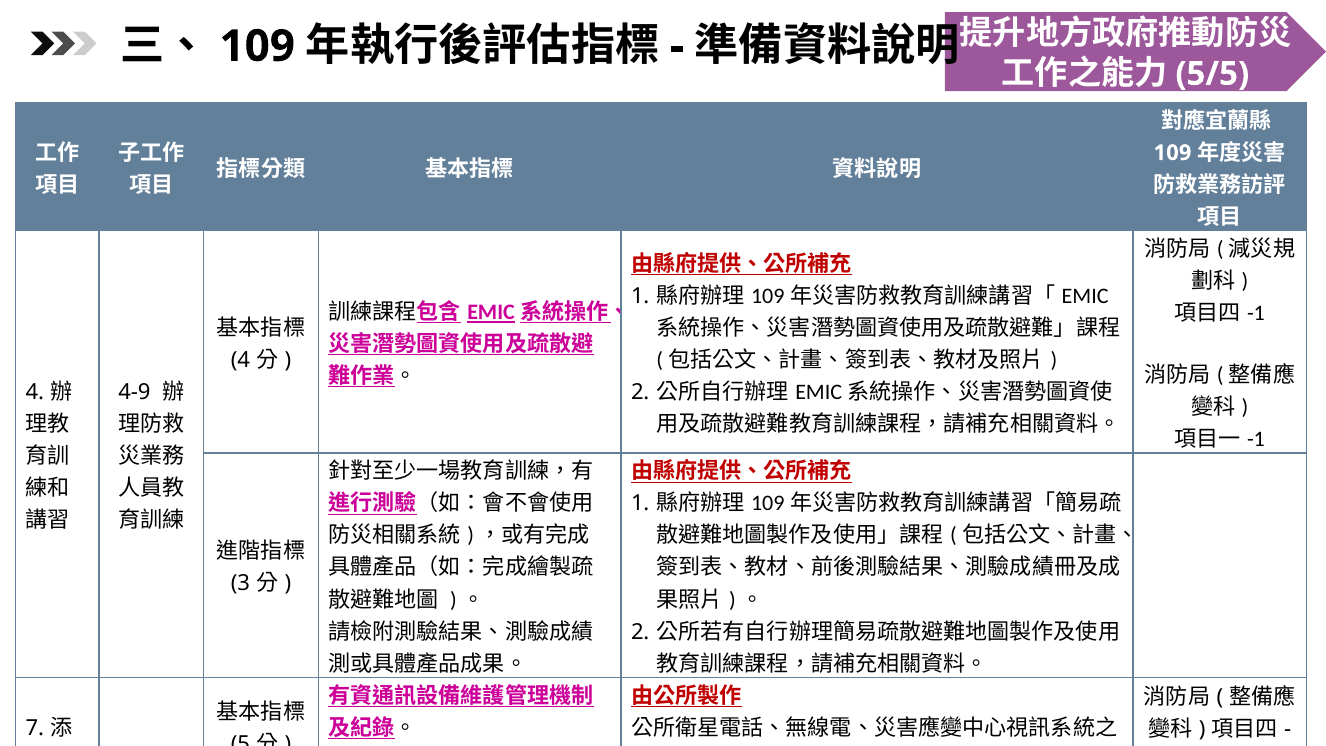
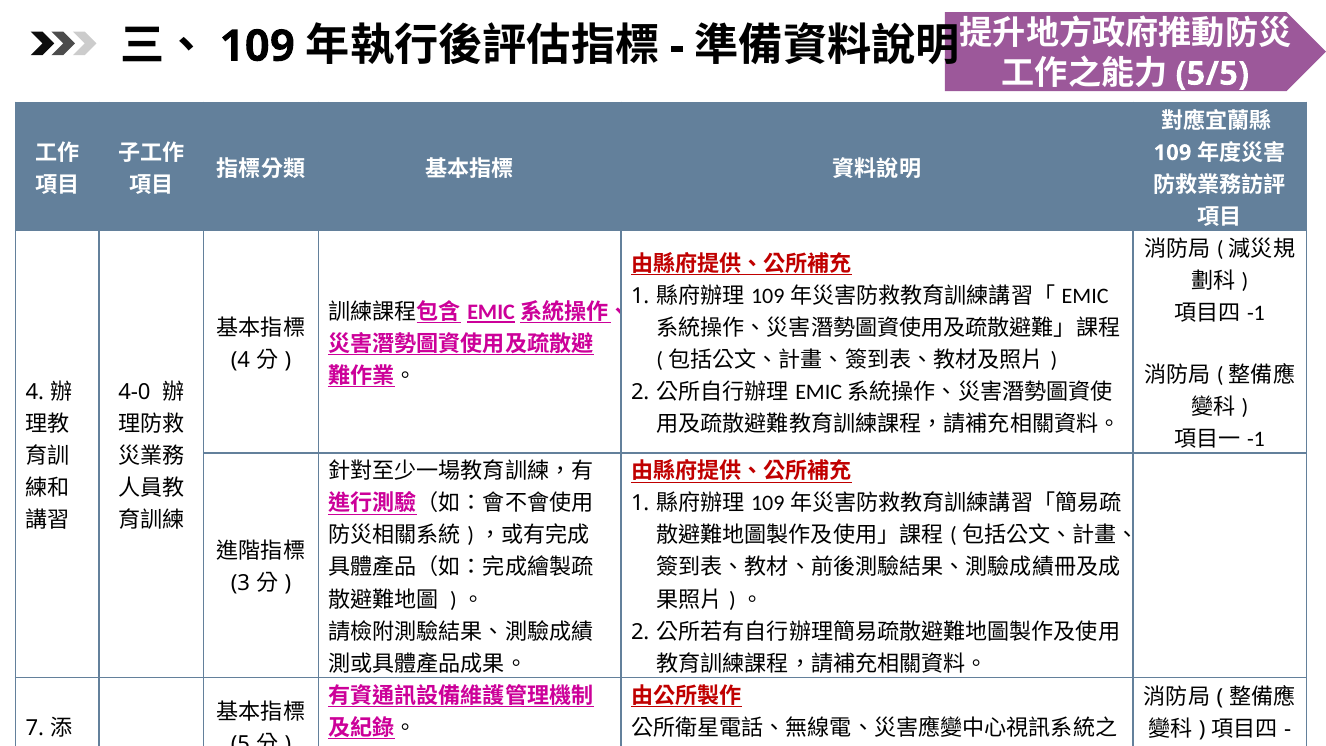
4-9: 4-9 -> 4-0
